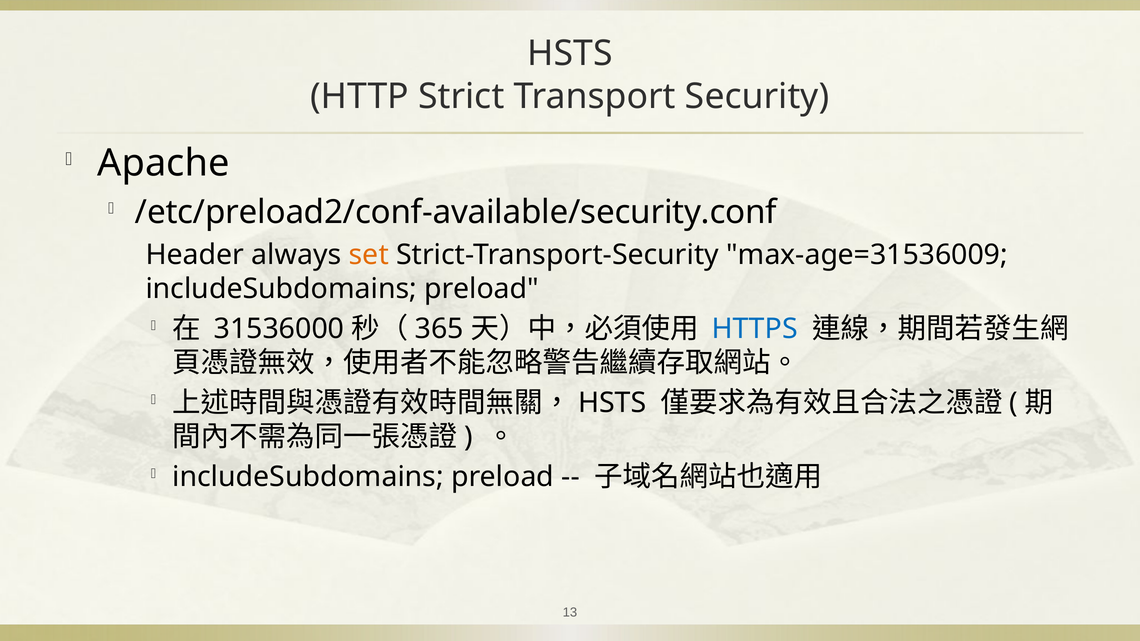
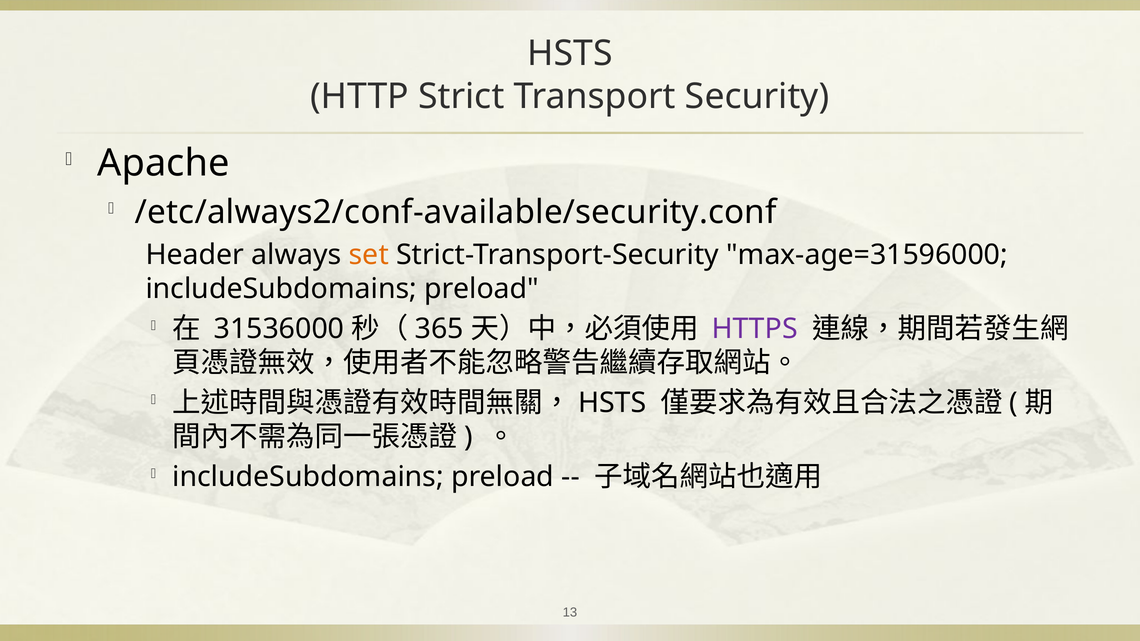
/etc/preload2/conf-available/security.conf: /etc/preload2/conf-available/security.conf -> /etc/always2/conf-available/security.conf
max-age=31536009: max-age=31536009 -> max-age=31596000
HTTPS colour: blue -> purple
